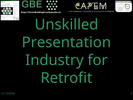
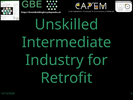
Presentation: Presentation -> Intermediate
